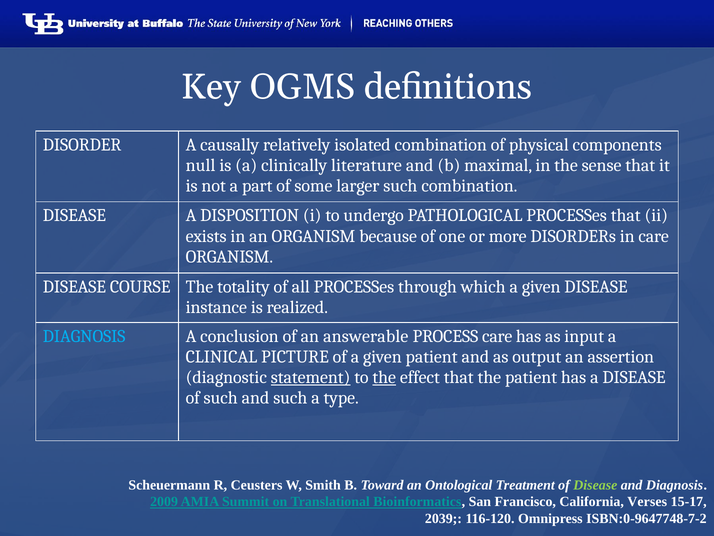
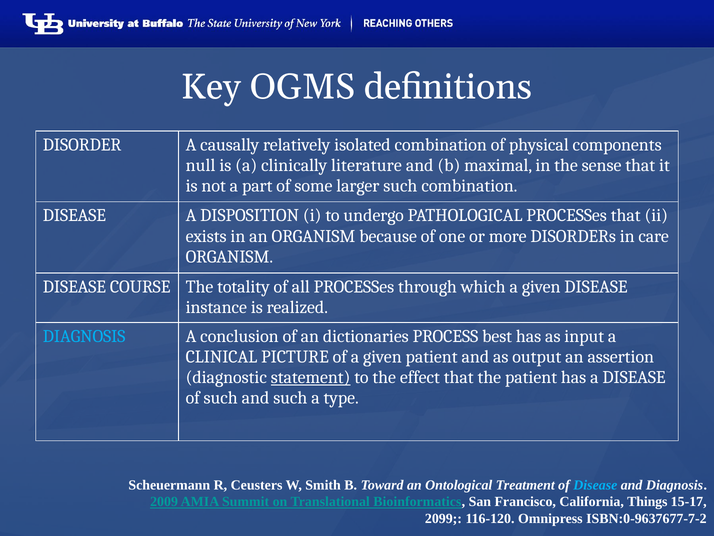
answerable: answerable -> dictionaries
PROCESS care: care -> best
the at (384, 377) underline: present -> none
Disease at (595, 485) colour: light green -> light blue
Verses: Verses -> Things
2039: 2039 -> 2099
ISBN:0-9647748-7-2: ISBN:0-9647748-7-2 -> ISBN:0-9637677-7-2
